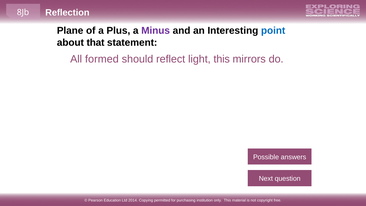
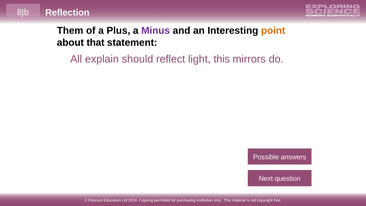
Plane: Plane -> Them
point colour: blue -> orange
formed: formed -> explain
